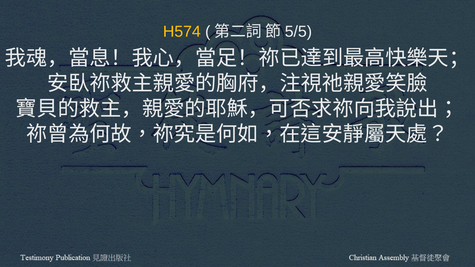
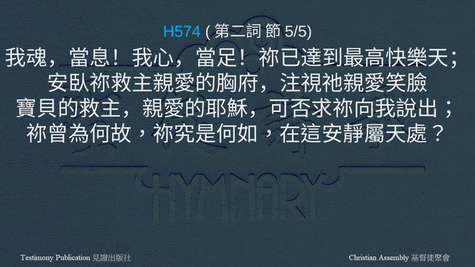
H574 colour: yellow -> light blue
